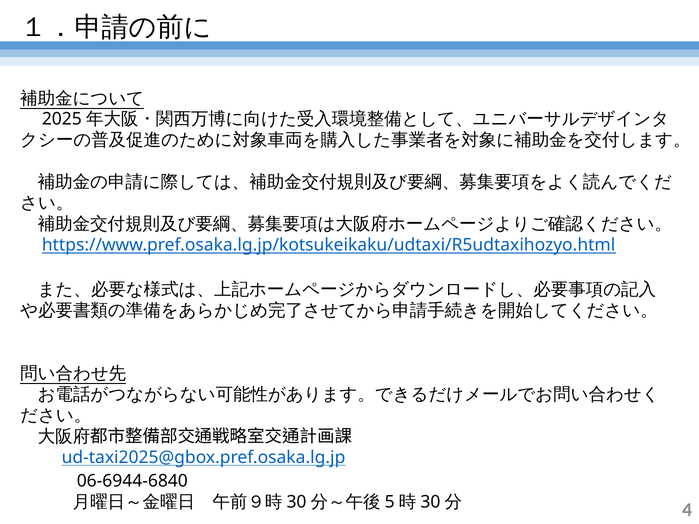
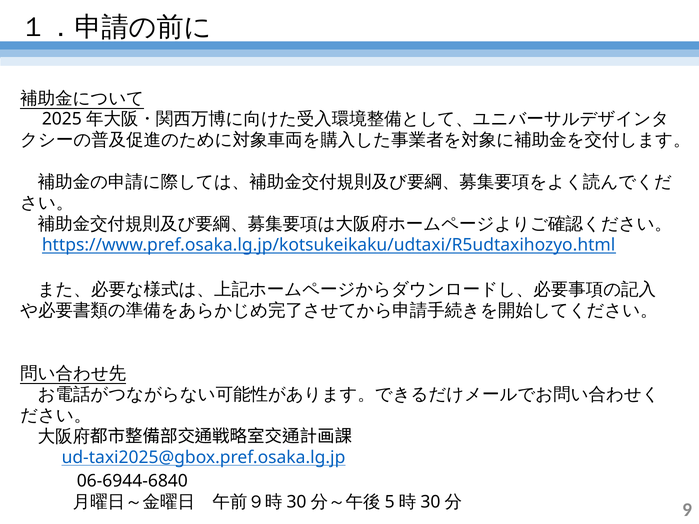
4: 4 -> 9
